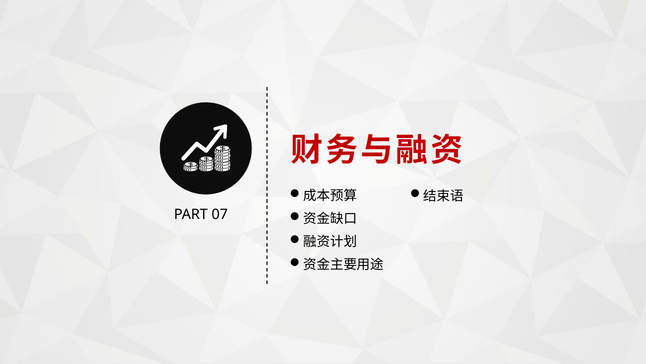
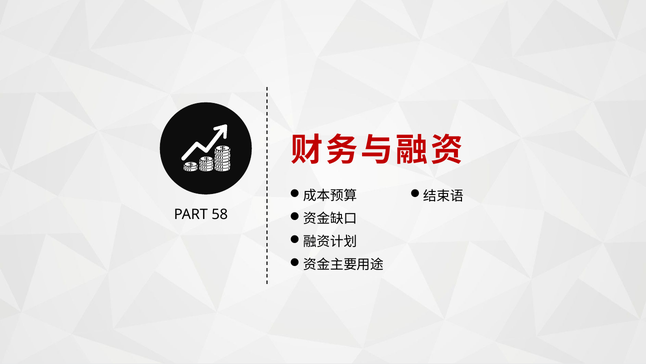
07: 07 -> 58
